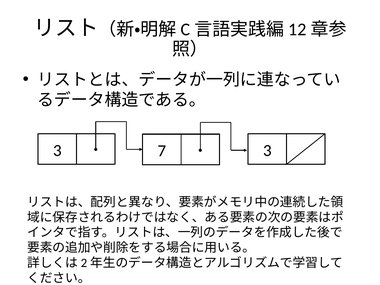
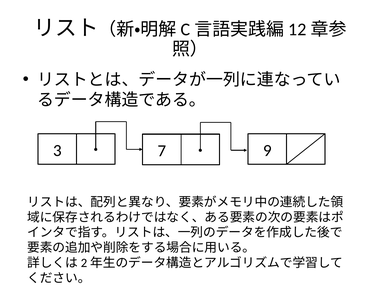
7 3: 3 -> 9
